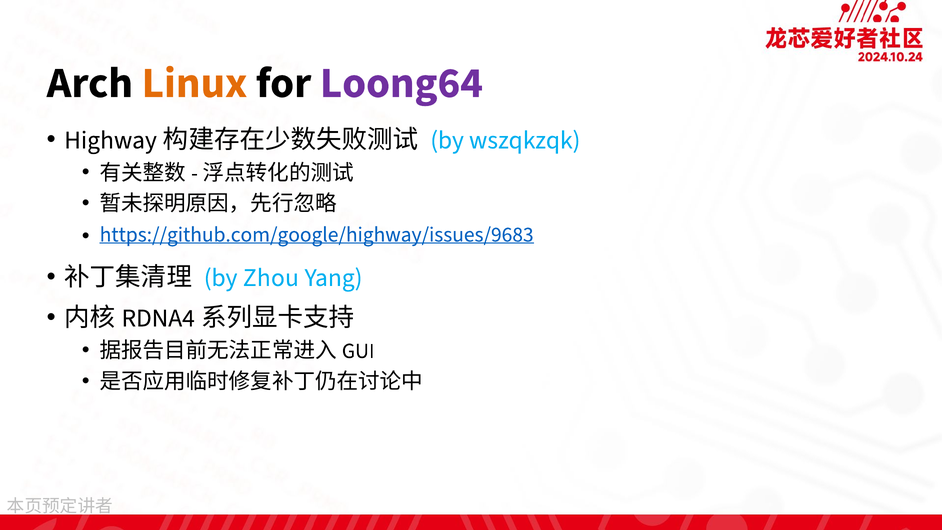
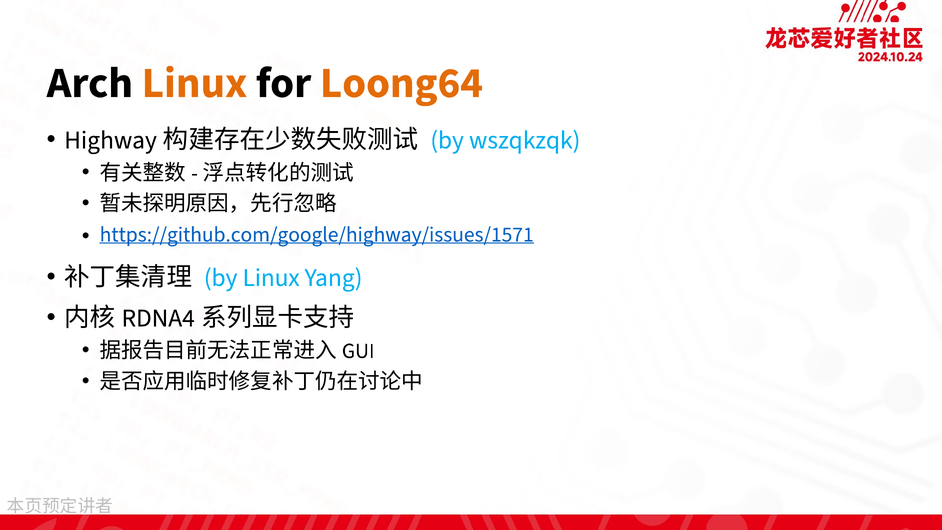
Loong64 colour: purple -> orange
https://github.com/google/highway/issues/9683: https://github.com/google/highway/issues/9683 -> https://github.com/google/highway/issues/1571
by Zhou: Zhou -> Linux
